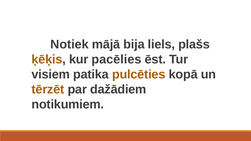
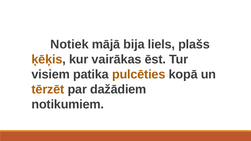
pacēlies: pacēlies -> vairākas
